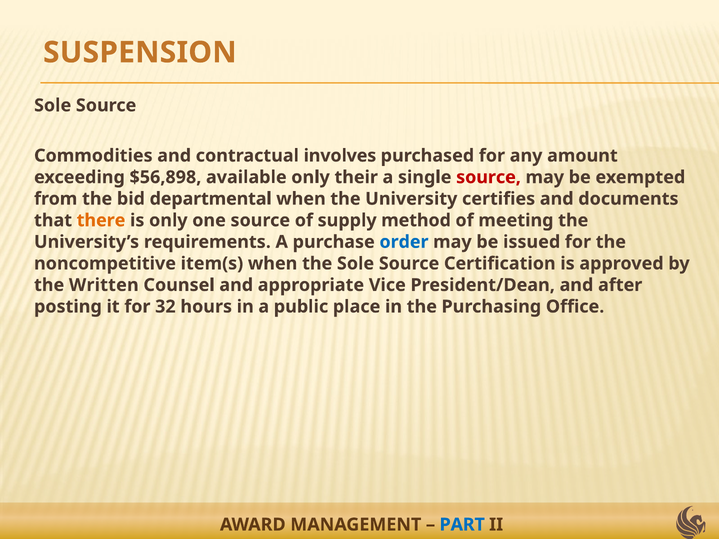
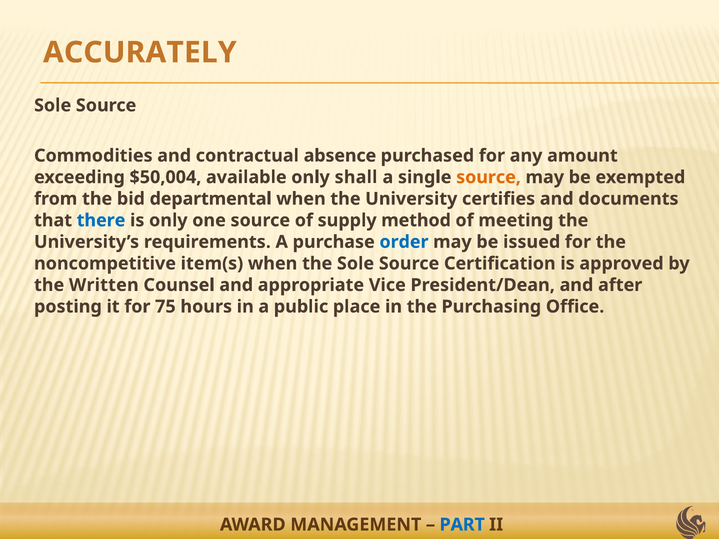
SUSPENSION: SUSPENSION -> ACCURATELY
involves: involves -> absence
$56,898: $56,898 -> $50,004
their: their -> shall
source at (489, 177) colour: red -> orange
there colour: orange -> blue
32: 32 -> 75
